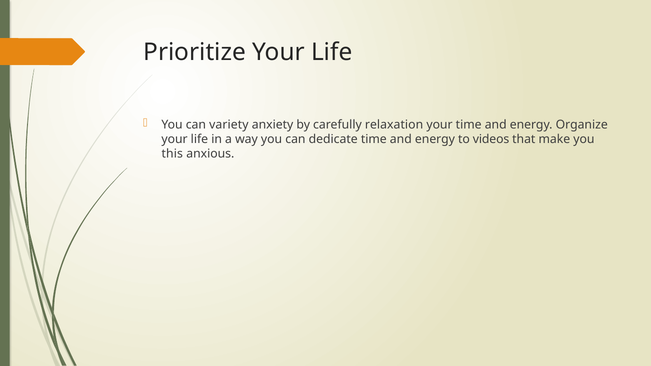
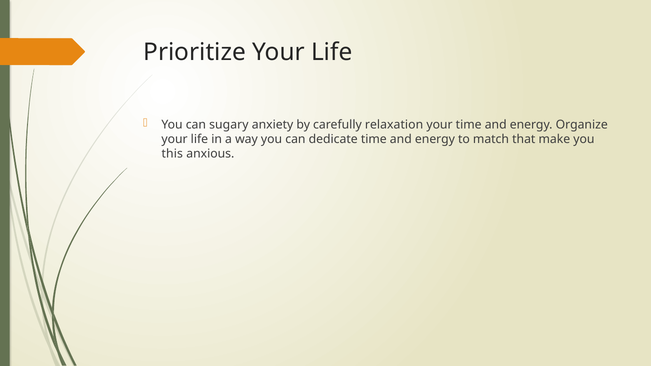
variety: variety -> sugary
videos: videos -> match
